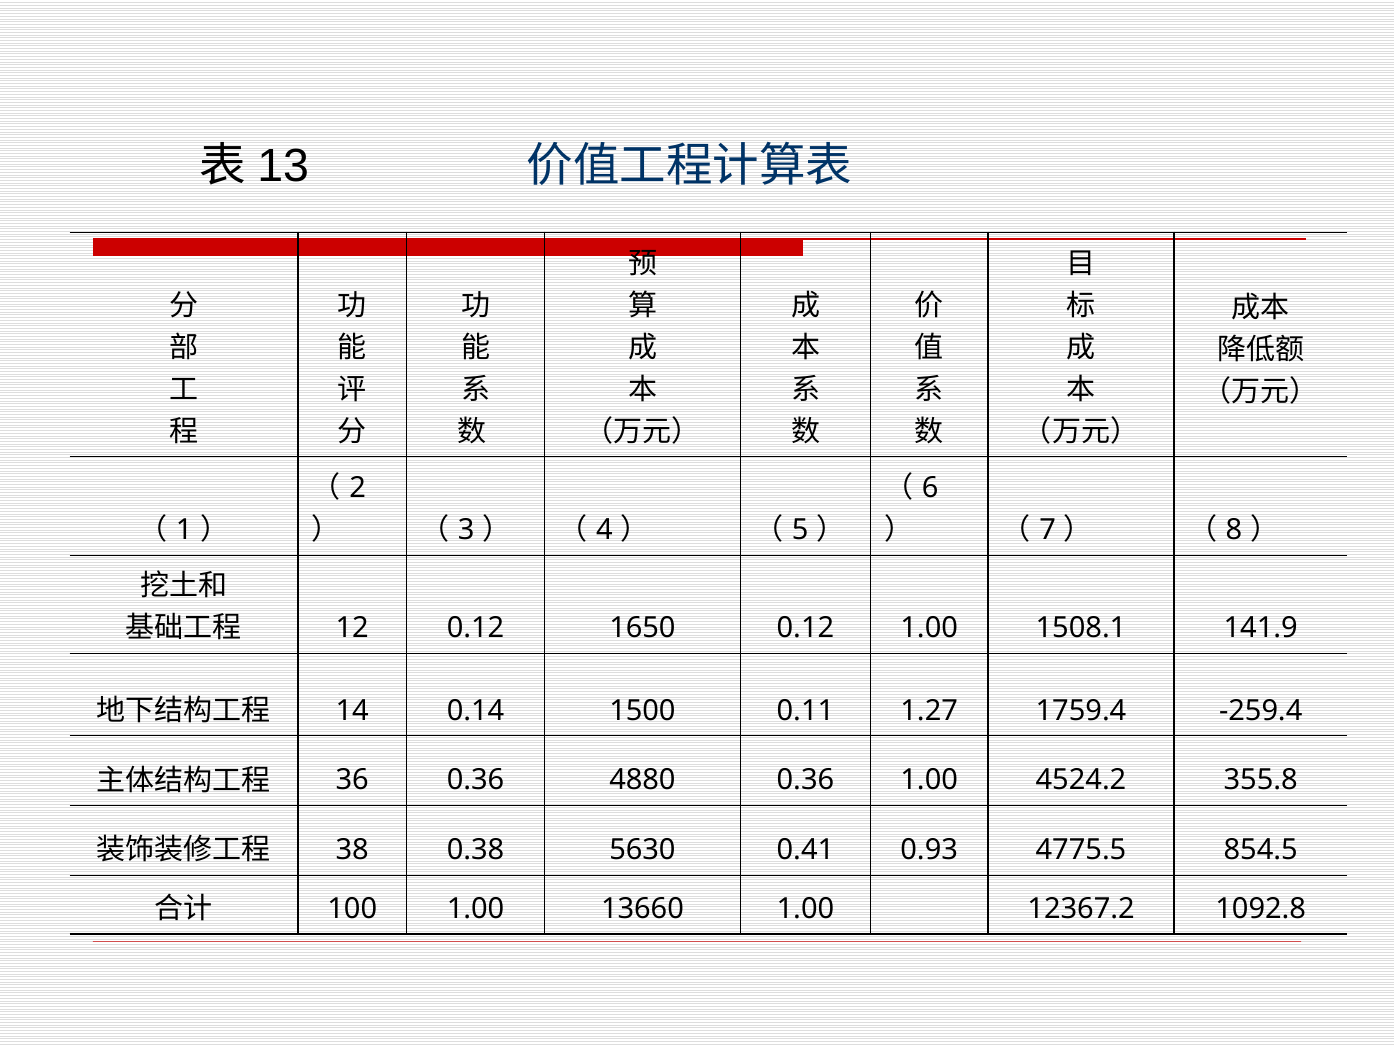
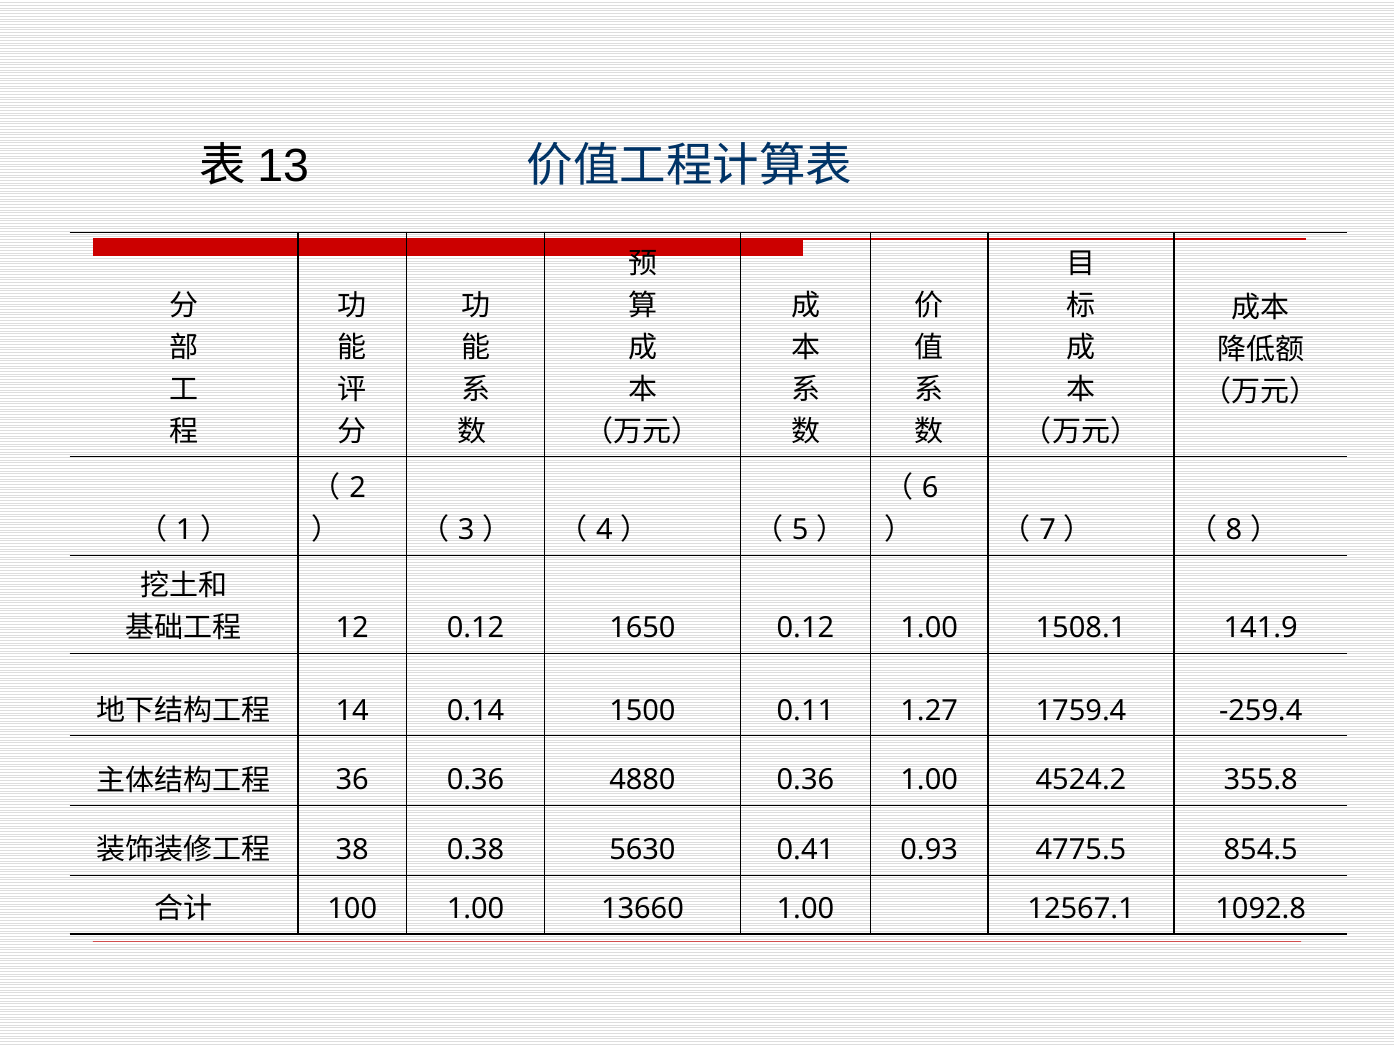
12367.2: 12367.2 -> 12567.1
